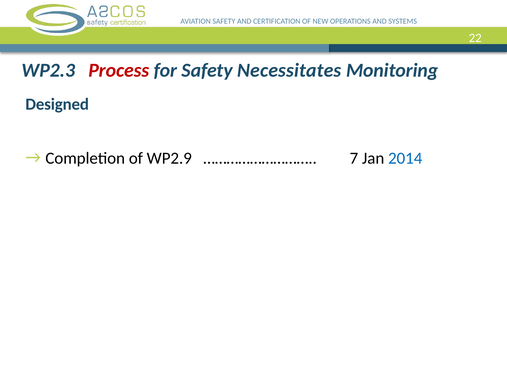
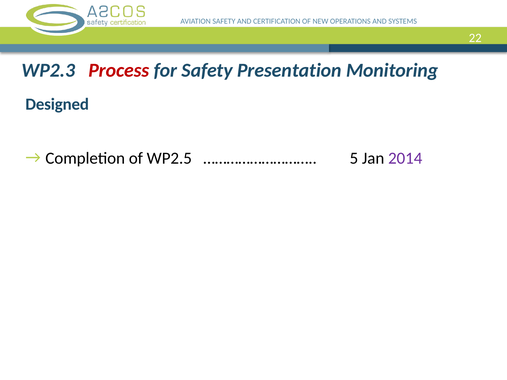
Necessitates: Necessitates -> Presentation
WP2.9: WP2.9 -> WP2.5
7: 7 -> 5
2014 colour: blue -> purple
